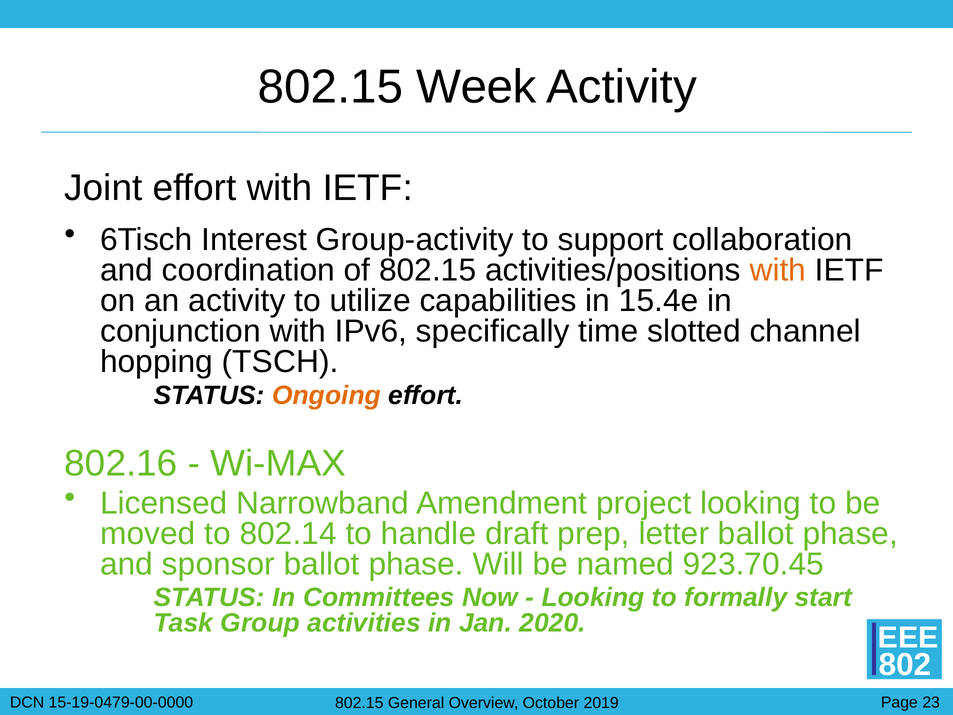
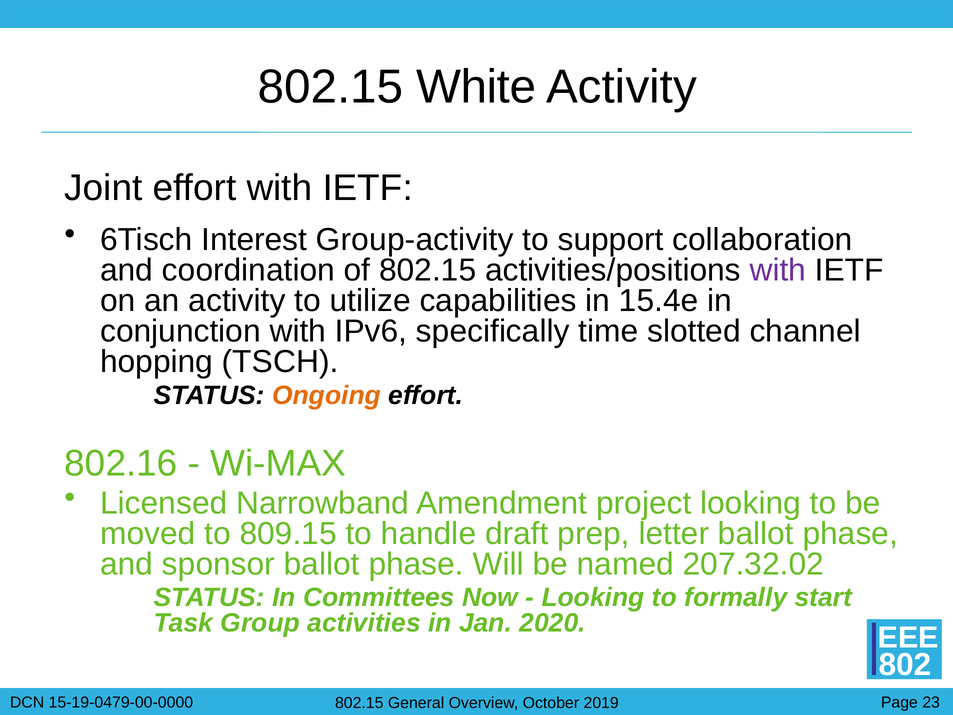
Week: Week -> White
with at (778, 270) colour: orange -> purple
802.14: 802.14 -> 809.15
923.70.45: 923.70.45 -> 207.32.02
